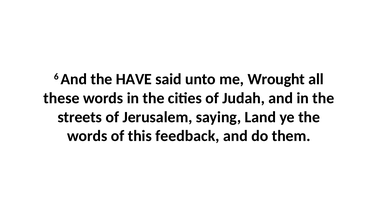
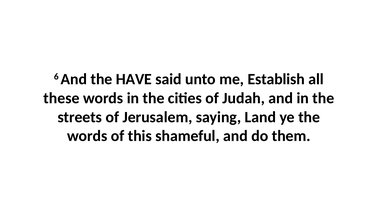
Wrought: Wrought -> Establish
feedback: feedback -> shameful
